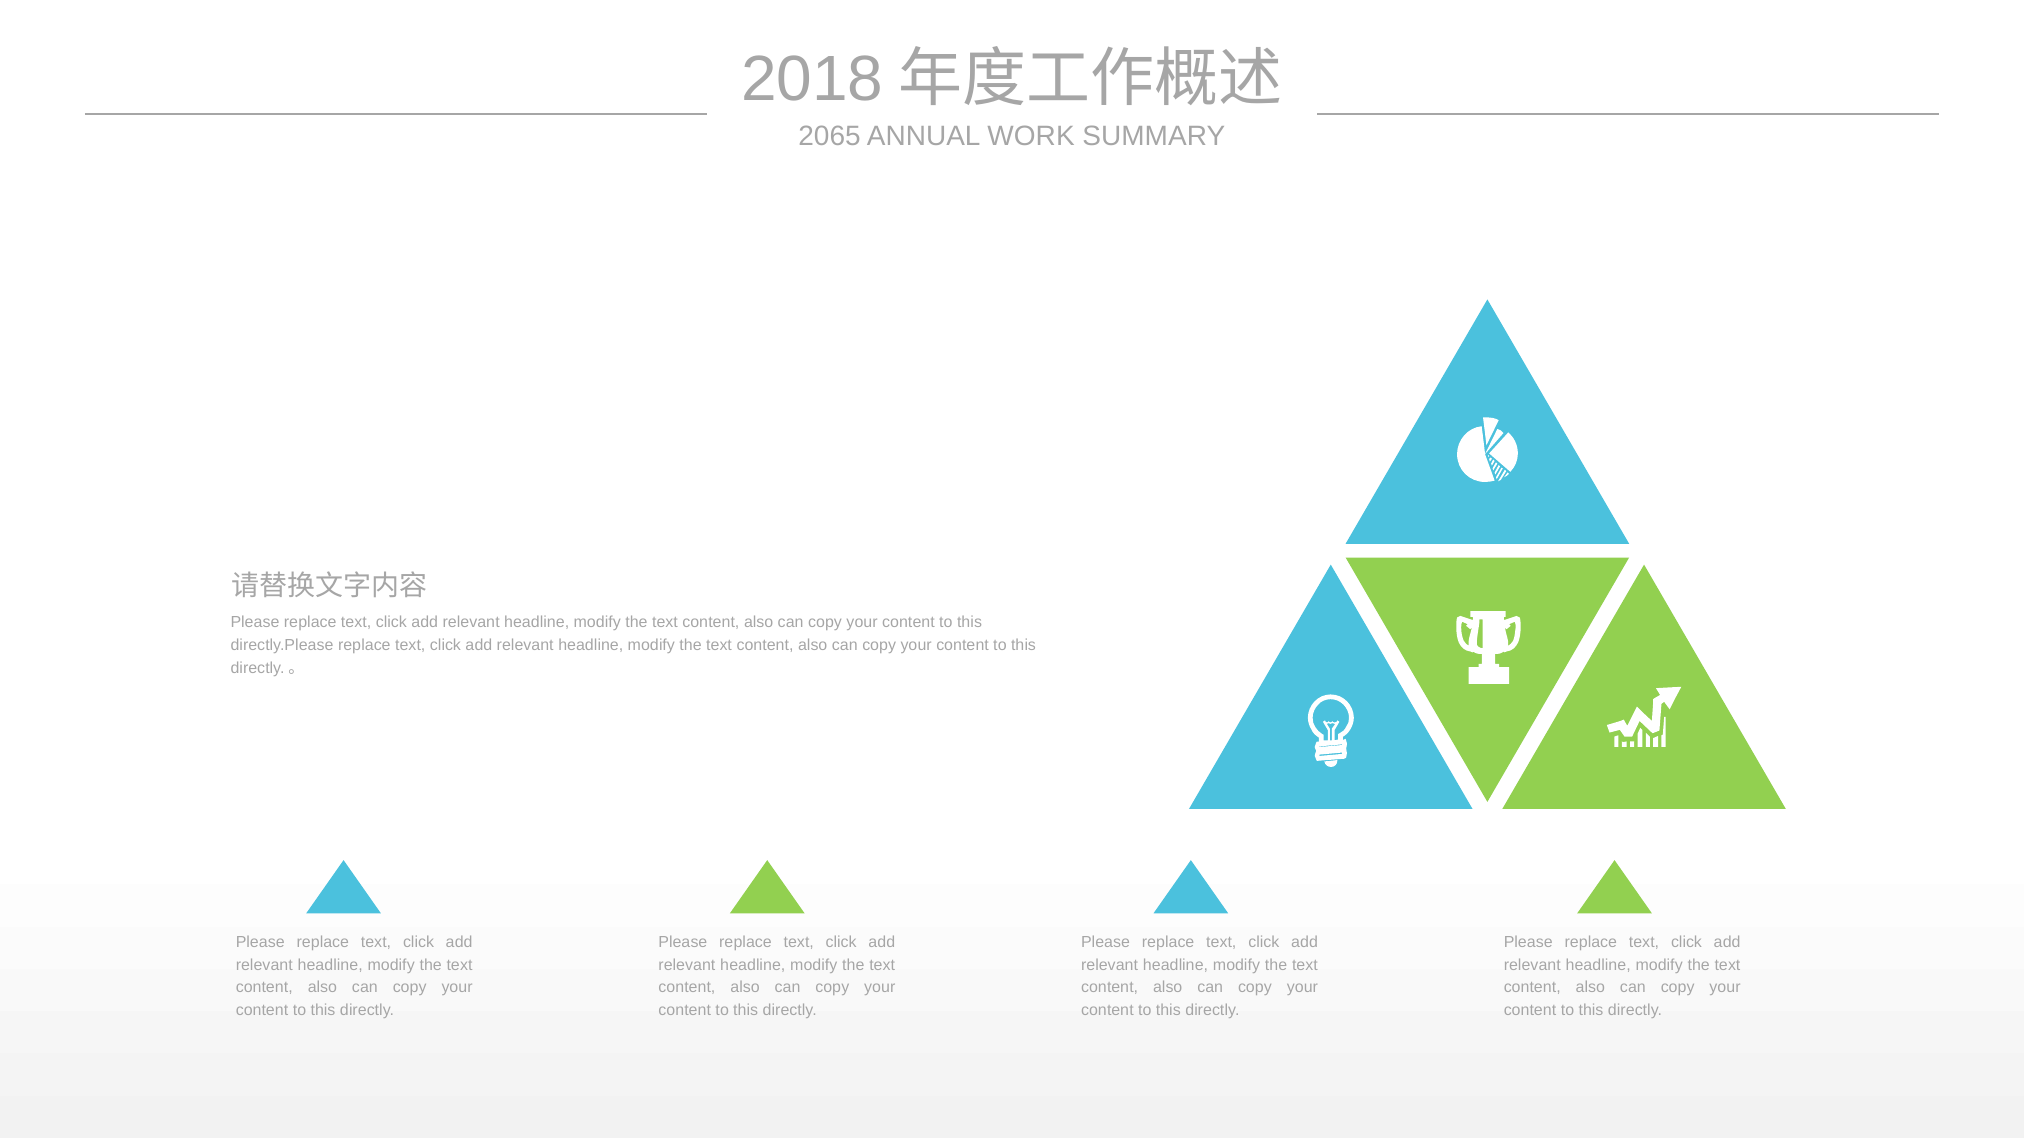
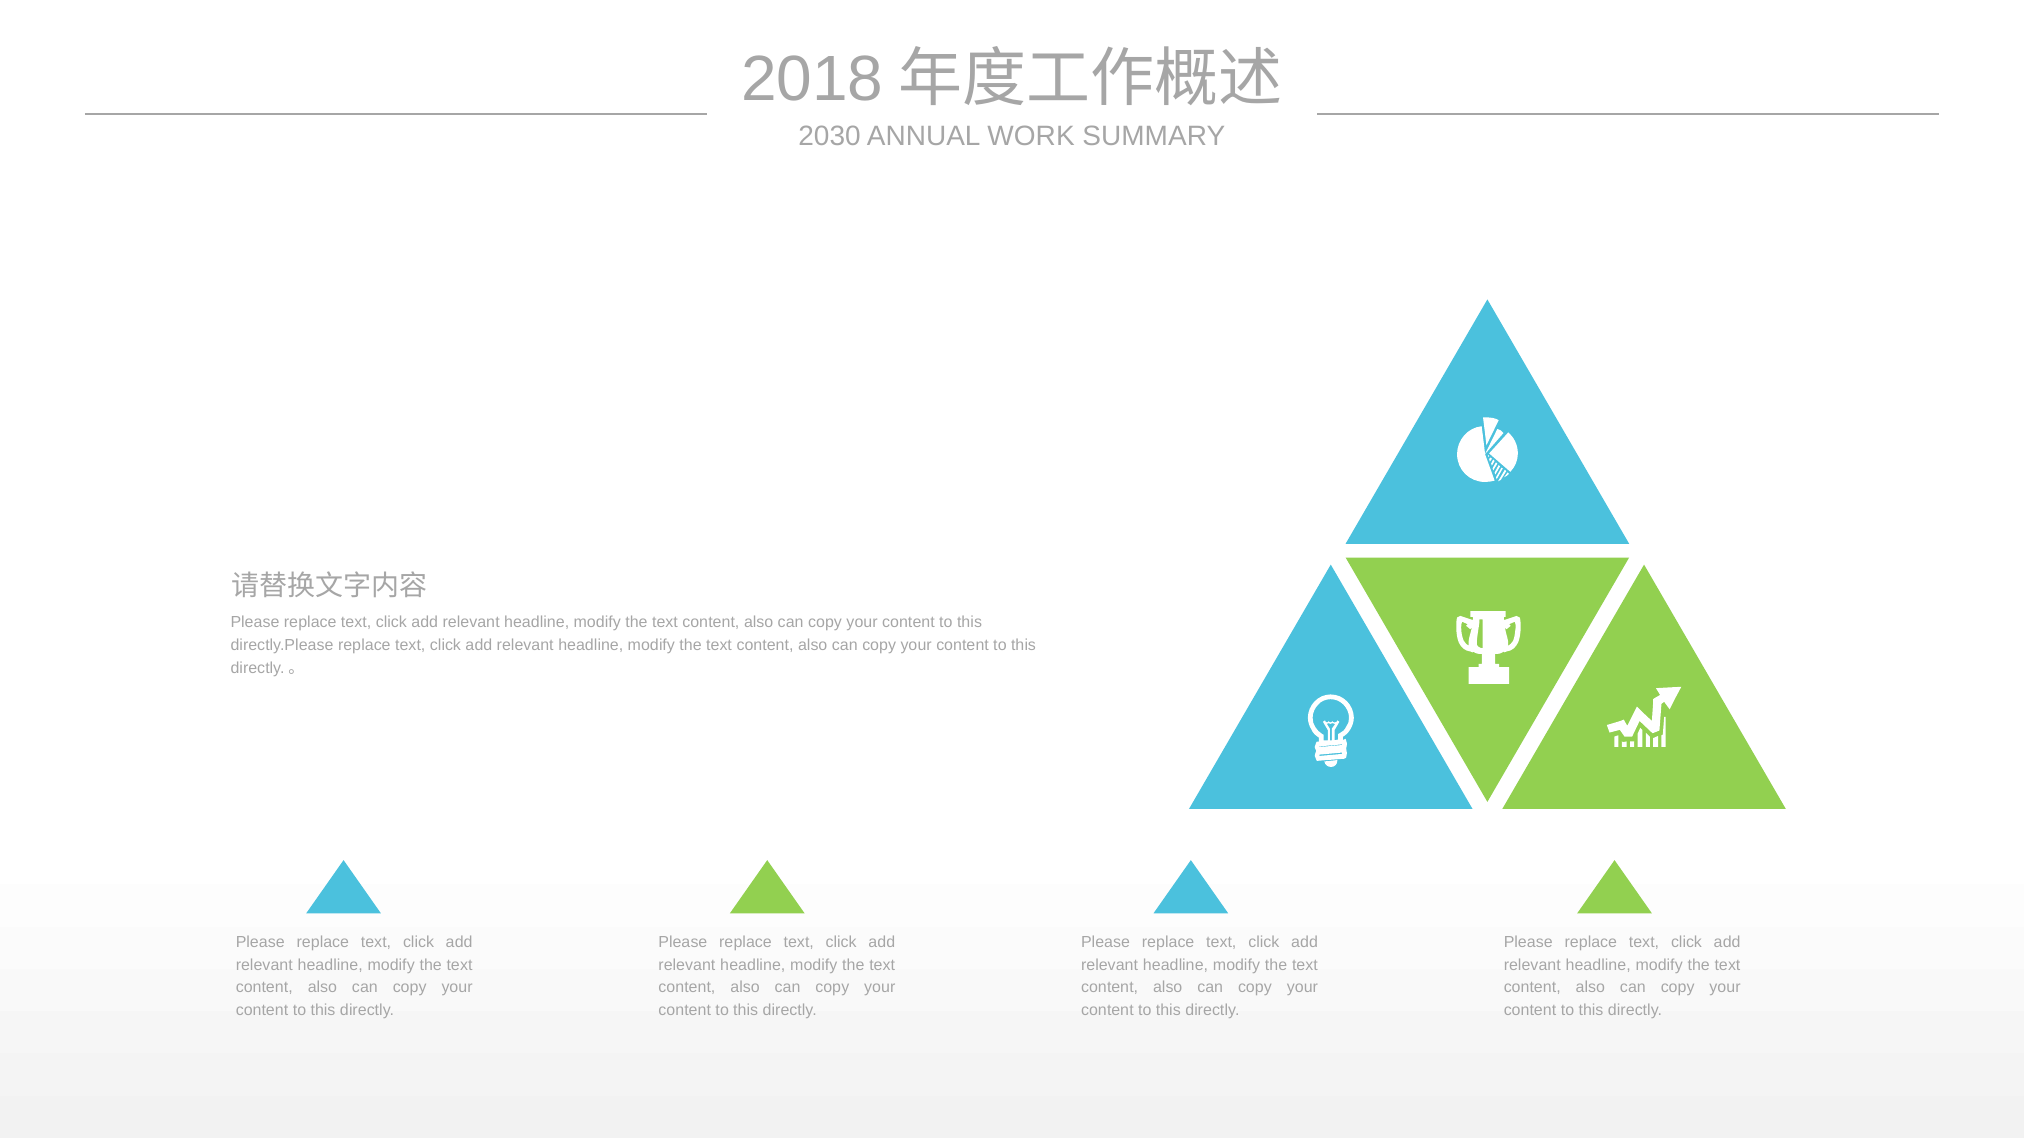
2065: 2065 -> 2030
